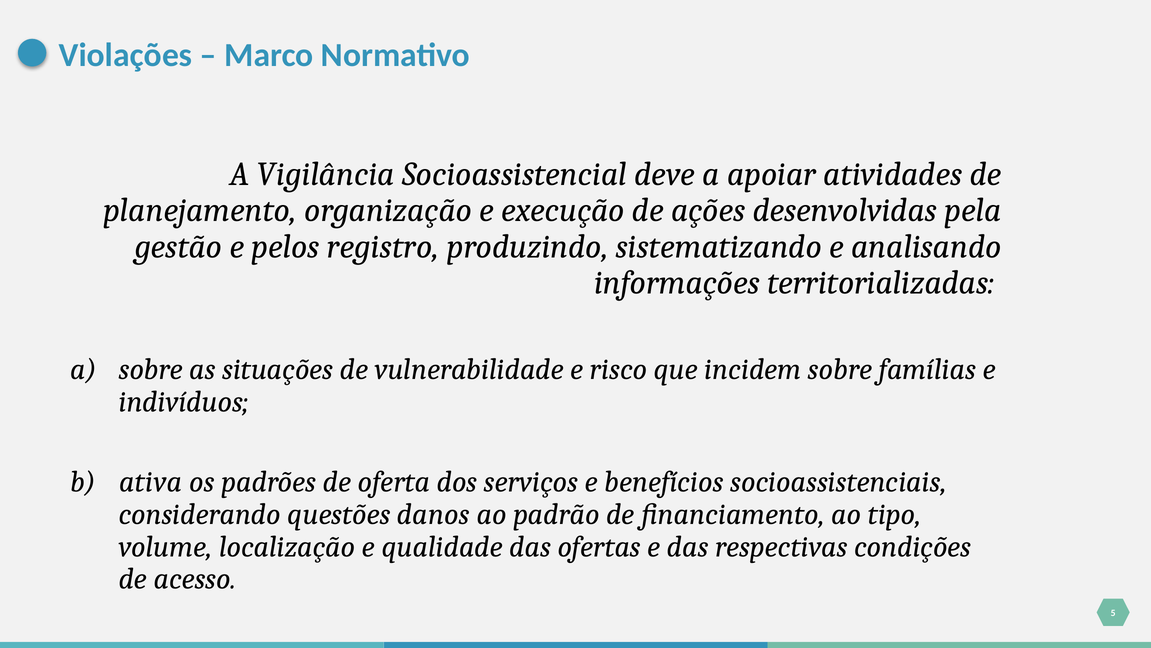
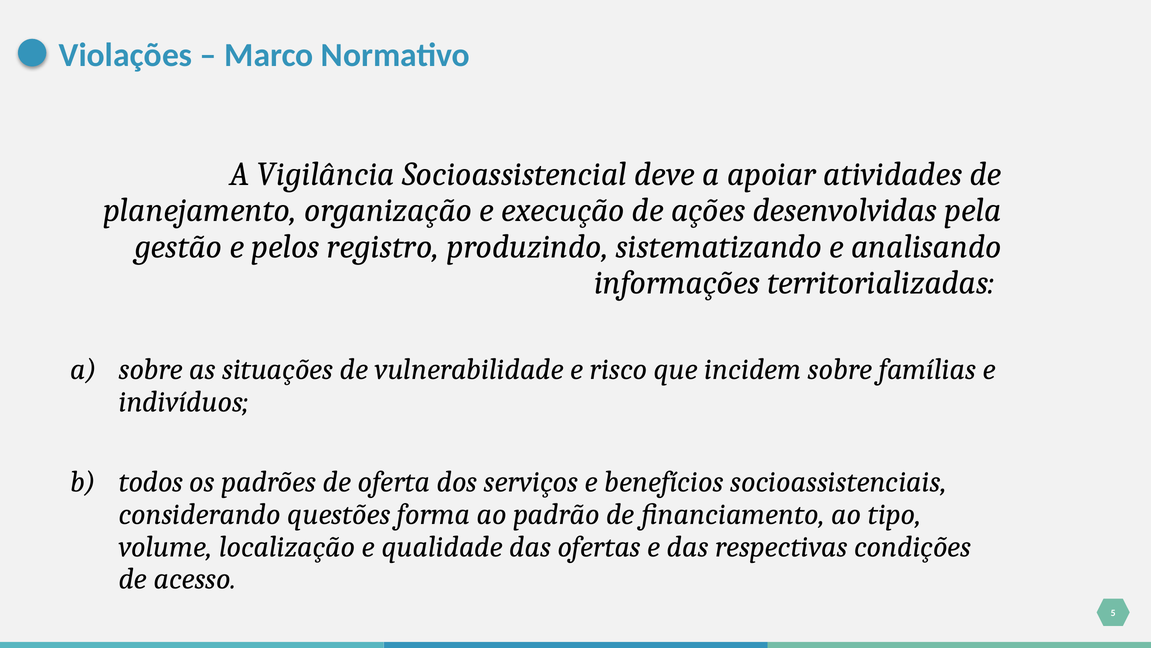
ativa: ativa -> todos
danos: danos -> forma
